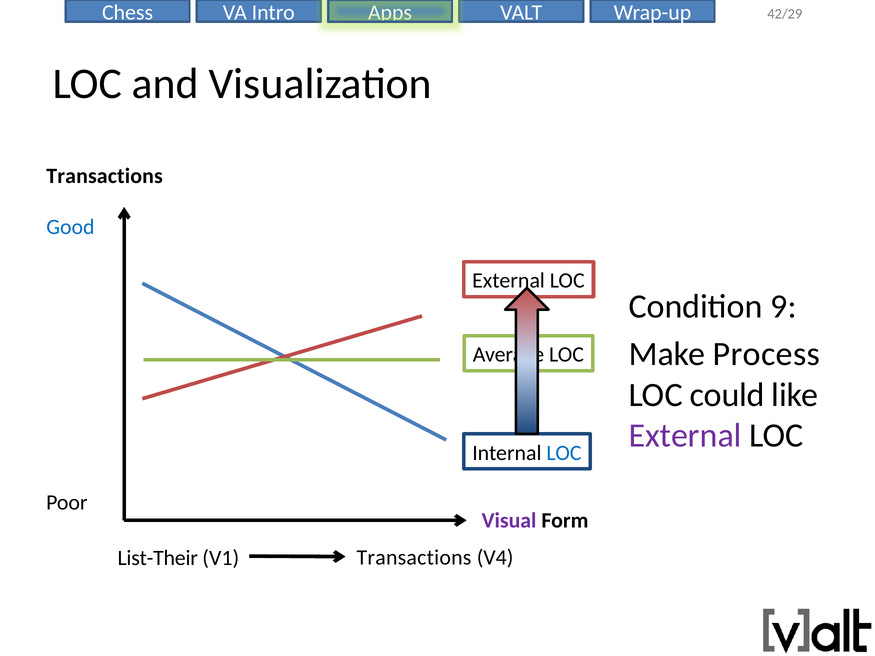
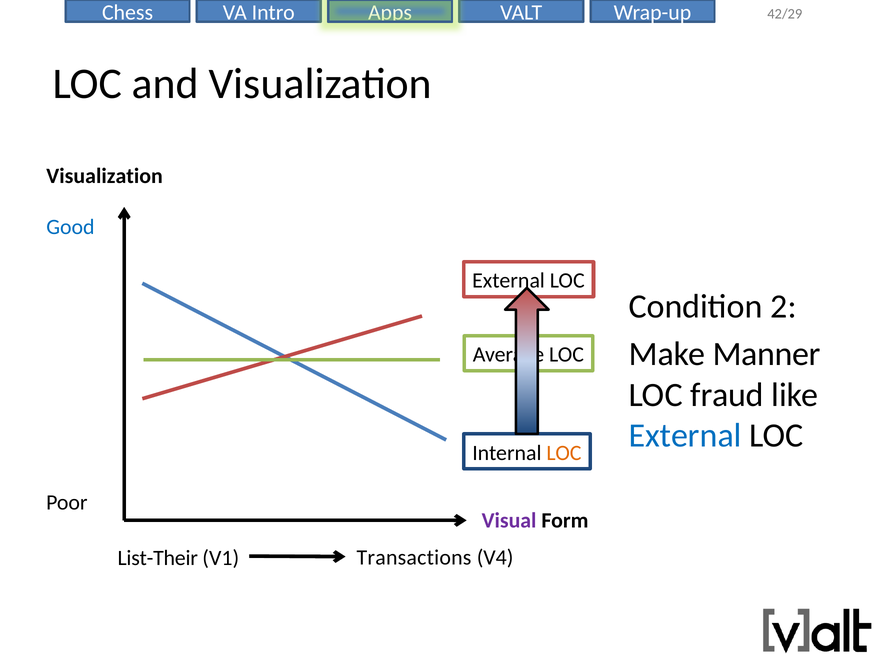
Transactions at (105, 176): Transactions -> Visualization
9: 9 -> 2
Process: Process -> Manner
could: could -> fraud
External at (685, 436) colour: purple -> blue
LOC at (564, 453) colour: blue -> orange
